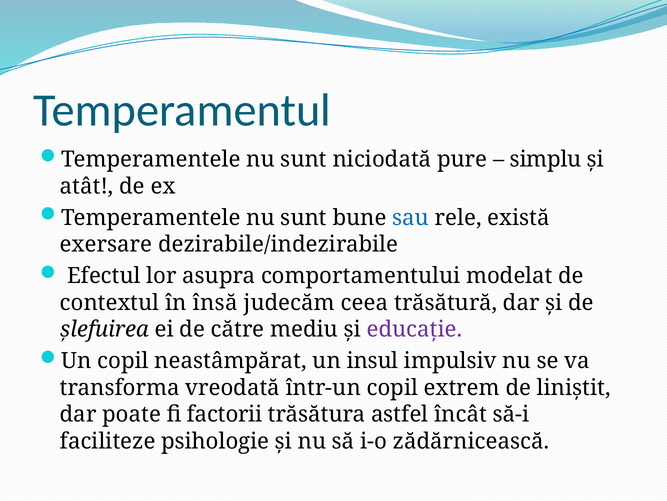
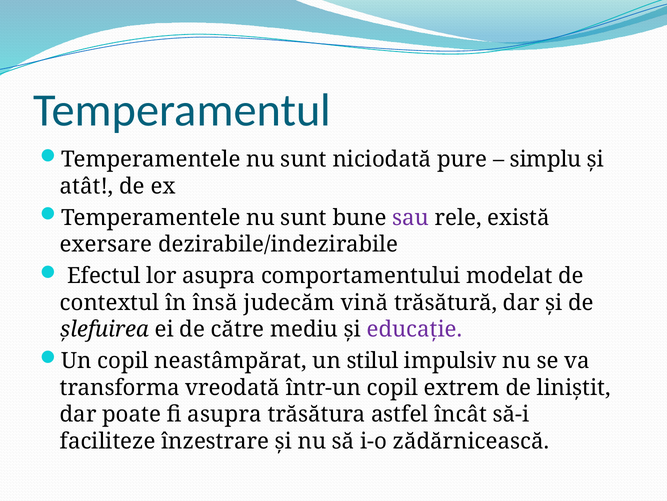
sau colour: blue -> purple
ceea: ceea -> vină
insul: insul -> stilul
fi factorii: factorii -> asupra
psihologie: psihologie -> înzestrare
